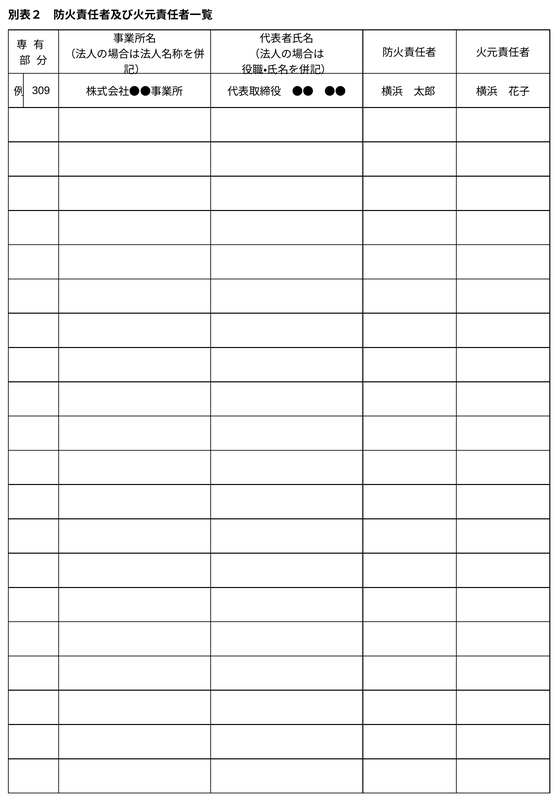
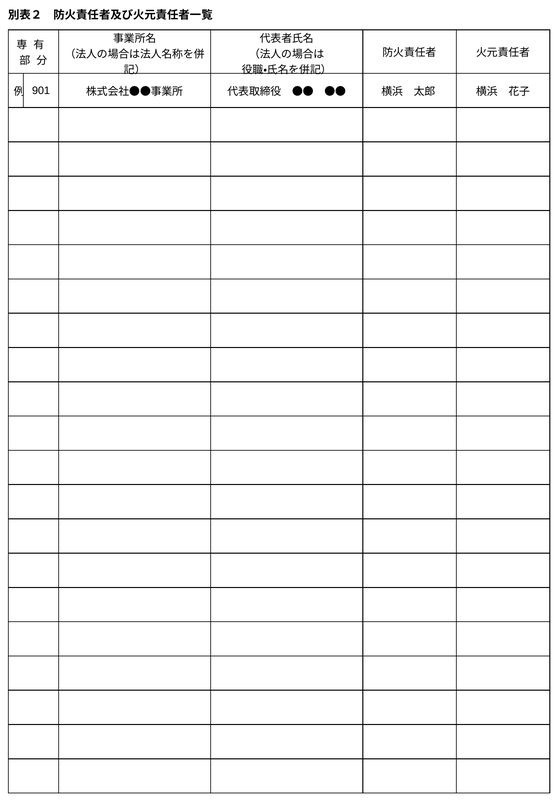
309: 309 -> 901
